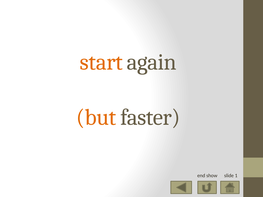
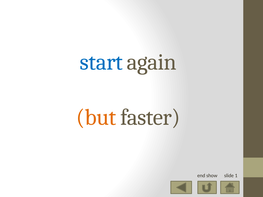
start colour: orange -> blue
